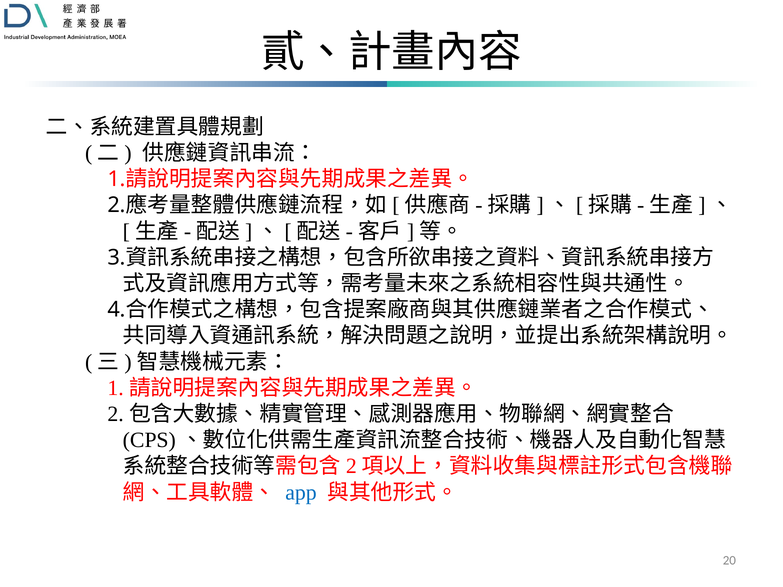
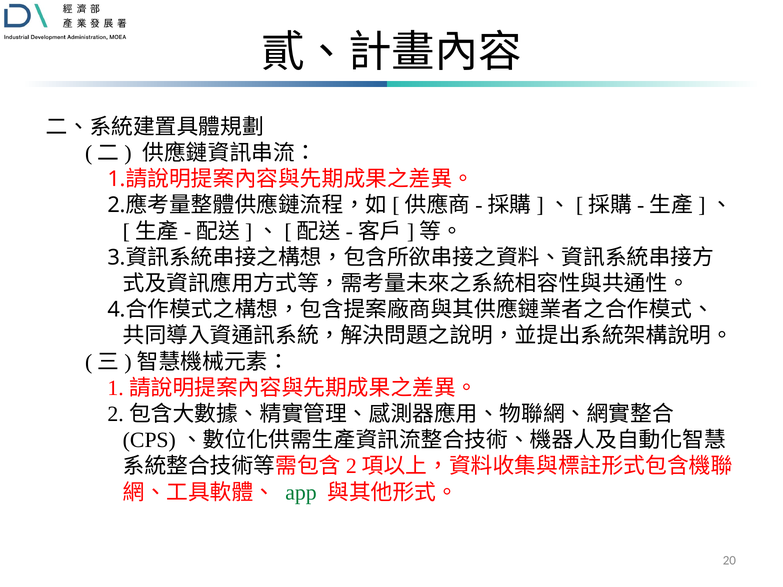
app colour: blue -> green
